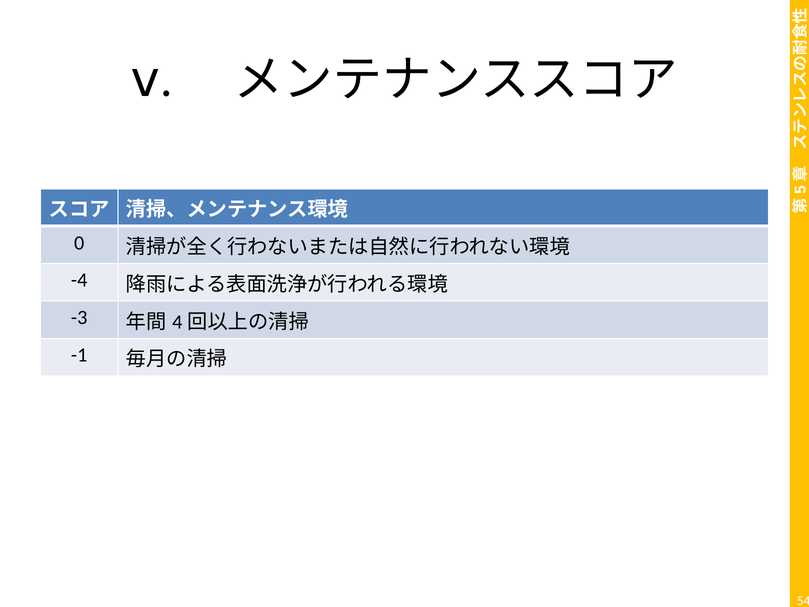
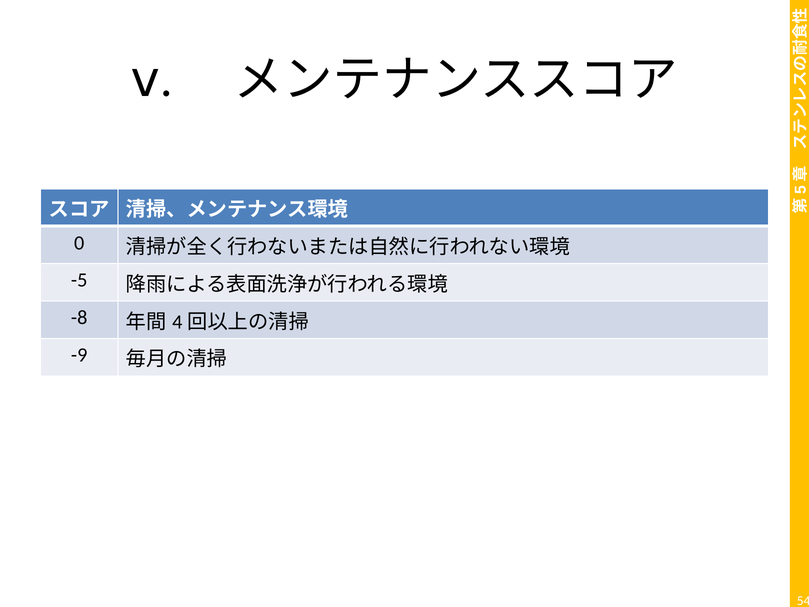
-4: -4 -> -5
-3: -3 -> -8
-1: -1 -> -9
